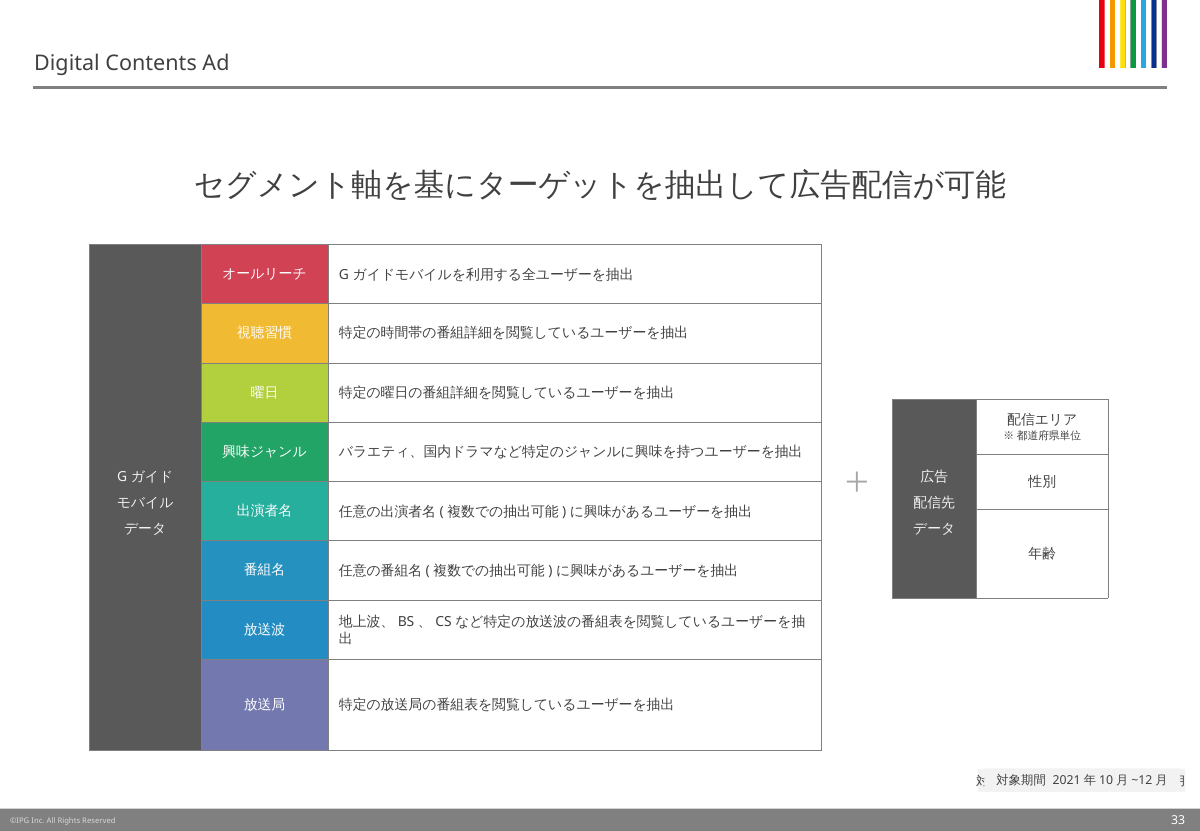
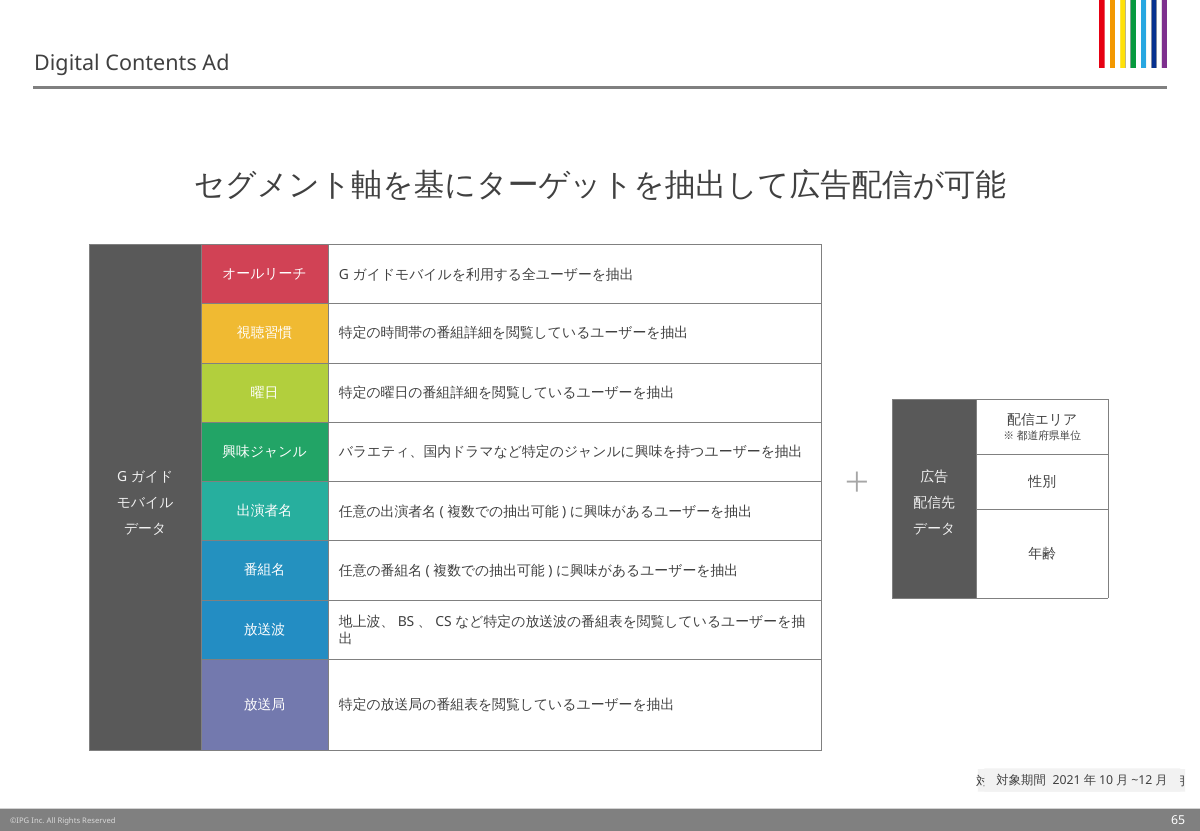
33: 33 -> 65
